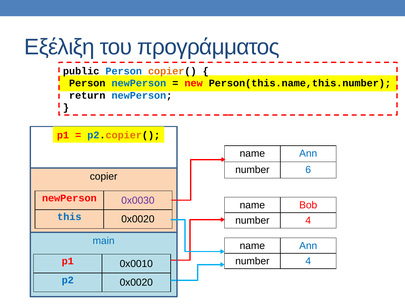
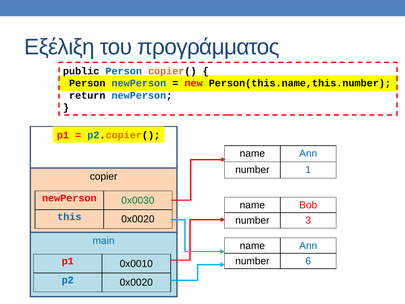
6: 6 -> 1
0x0030 colour: purple -> green
4 at (308, 220): 4 -> 3
4 at (308, 261): 4 -> 6
